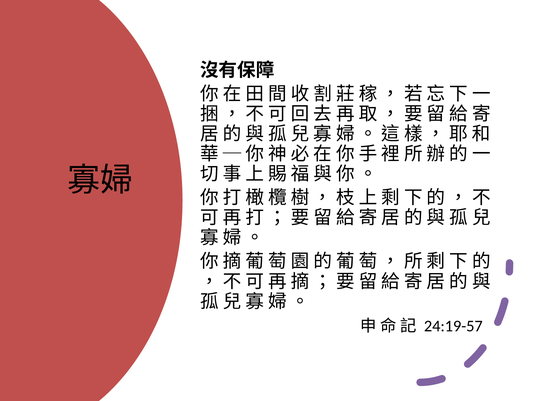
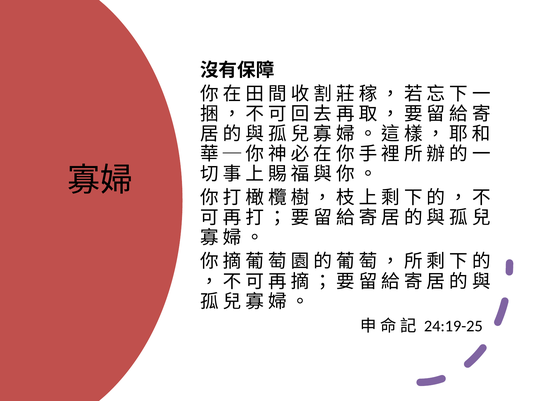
24:19-57: 24:19-57 -> 24:19-25
